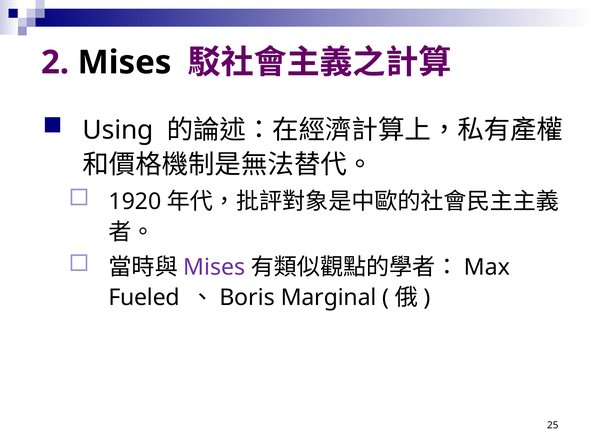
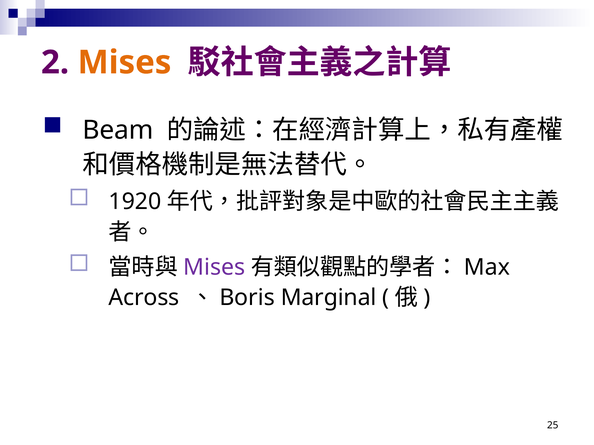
Mises at (124, 63) colour: black -> orange
Using: Using -> Beam
Fueled: Fueled -> Across
